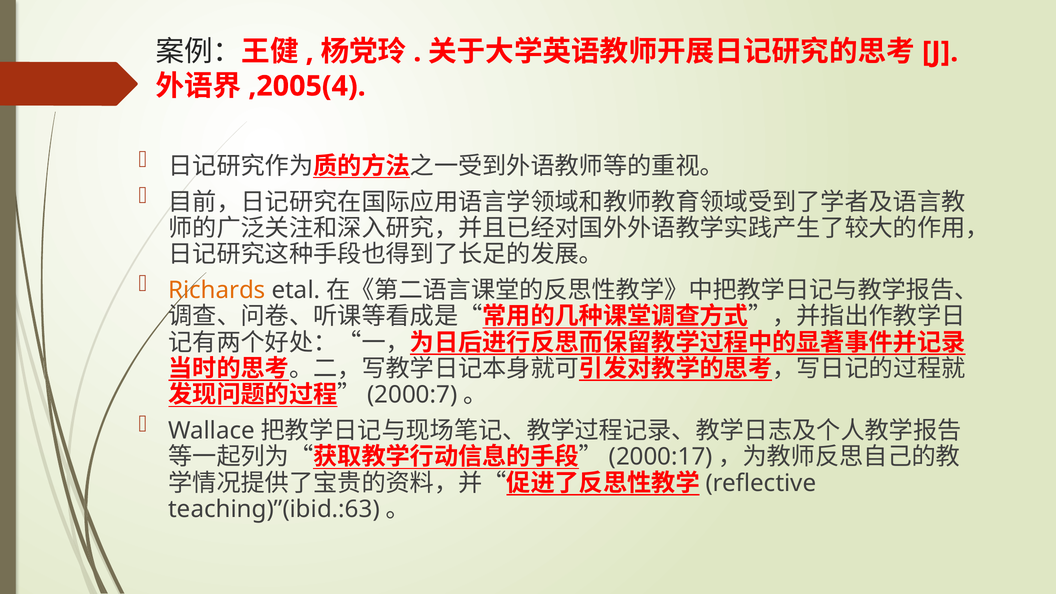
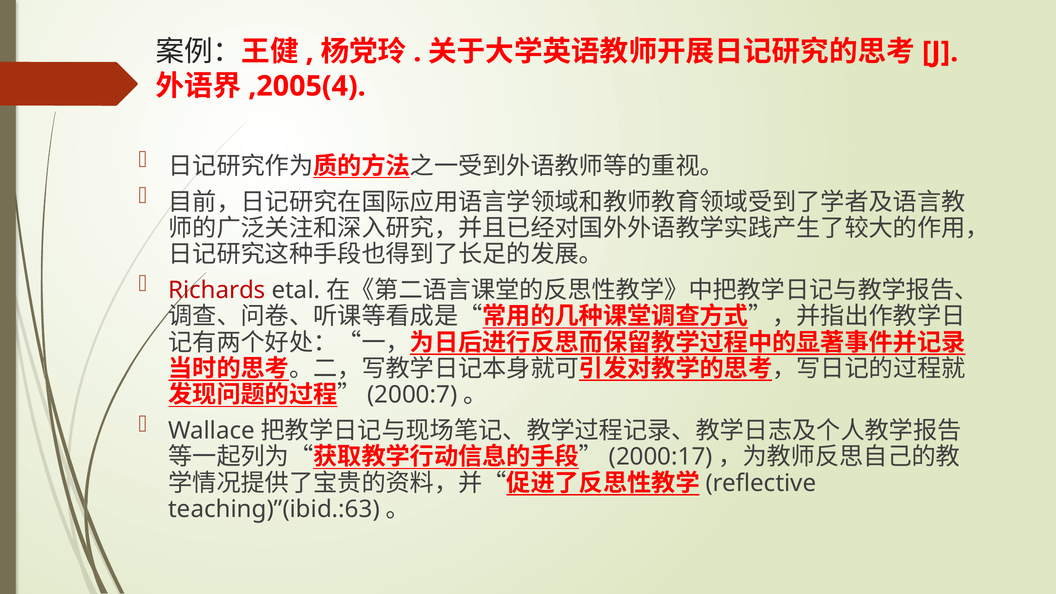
Richards colour: orange -> red
